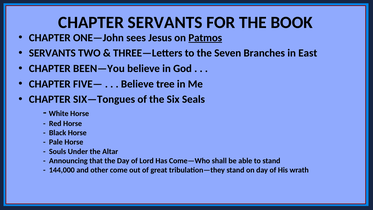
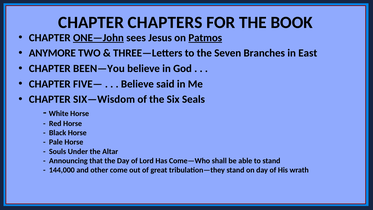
CHAPTER SERVANTS: SERVANTS -> CHAPTERS
ONE—John underline: none -> present
SERVANTS at (52, 53): SERVANTS -> ANYMORE
tree: tree -> said
SIX—Tongues: SIX—Tongues -> SIX—Wisdom
